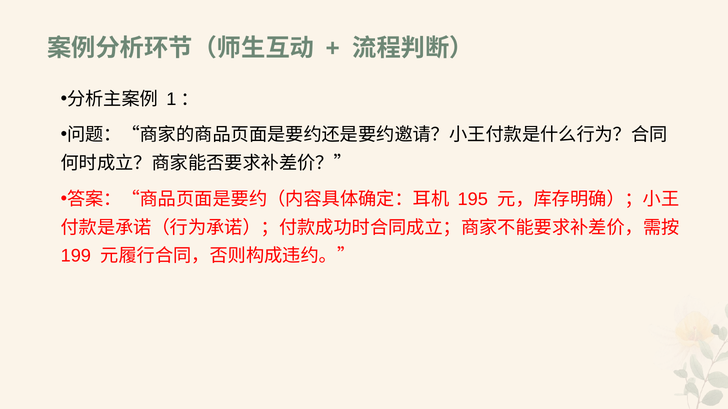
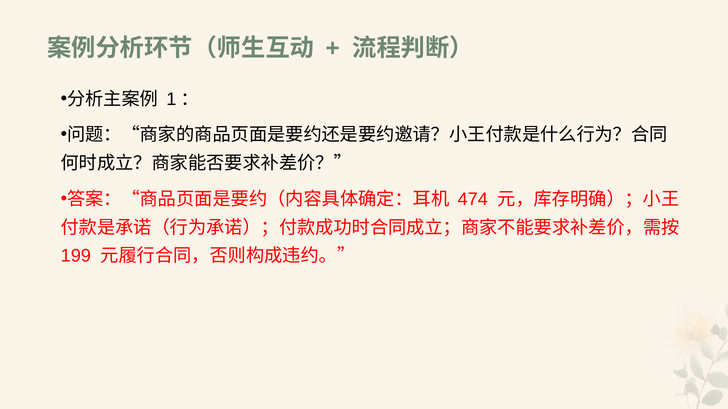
195: 195 -> 474
